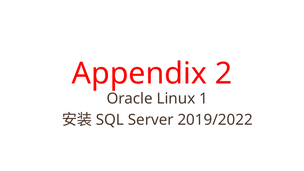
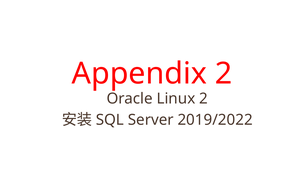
Linux 1: 1 -> 2
